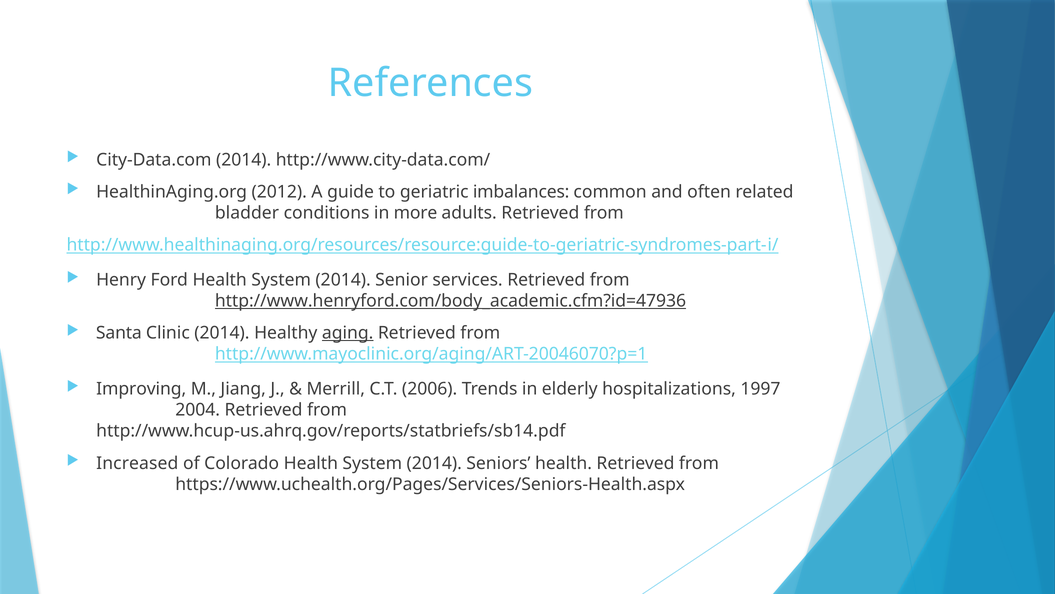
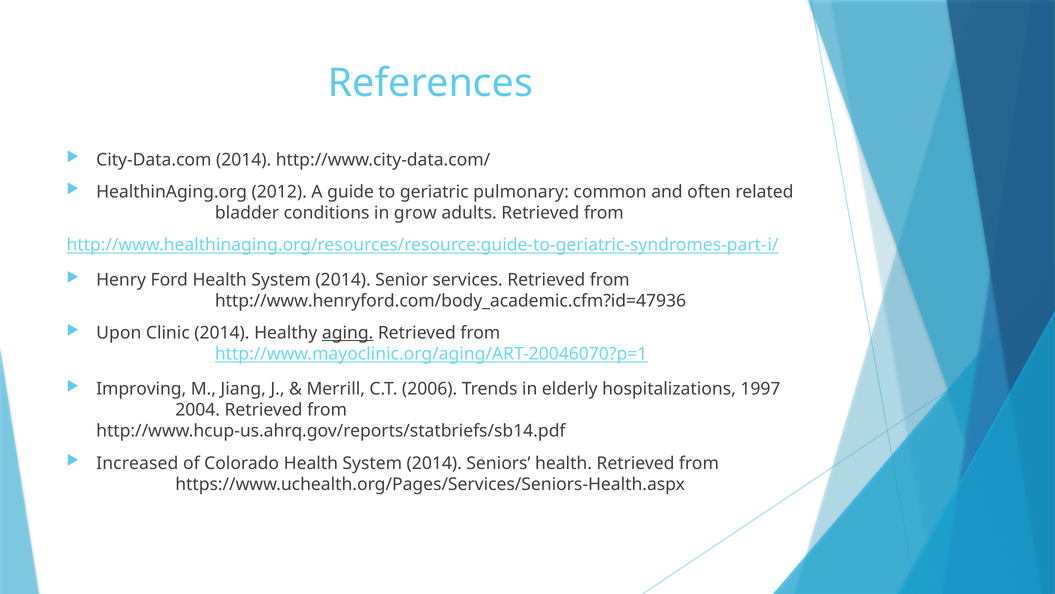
imbalances: imbalances -> pulmonary
more: more -> grow
http://www.henryford.com/body_academic.cfm?id=47936 underline: present -> none
Santa: Santa -> Upon
